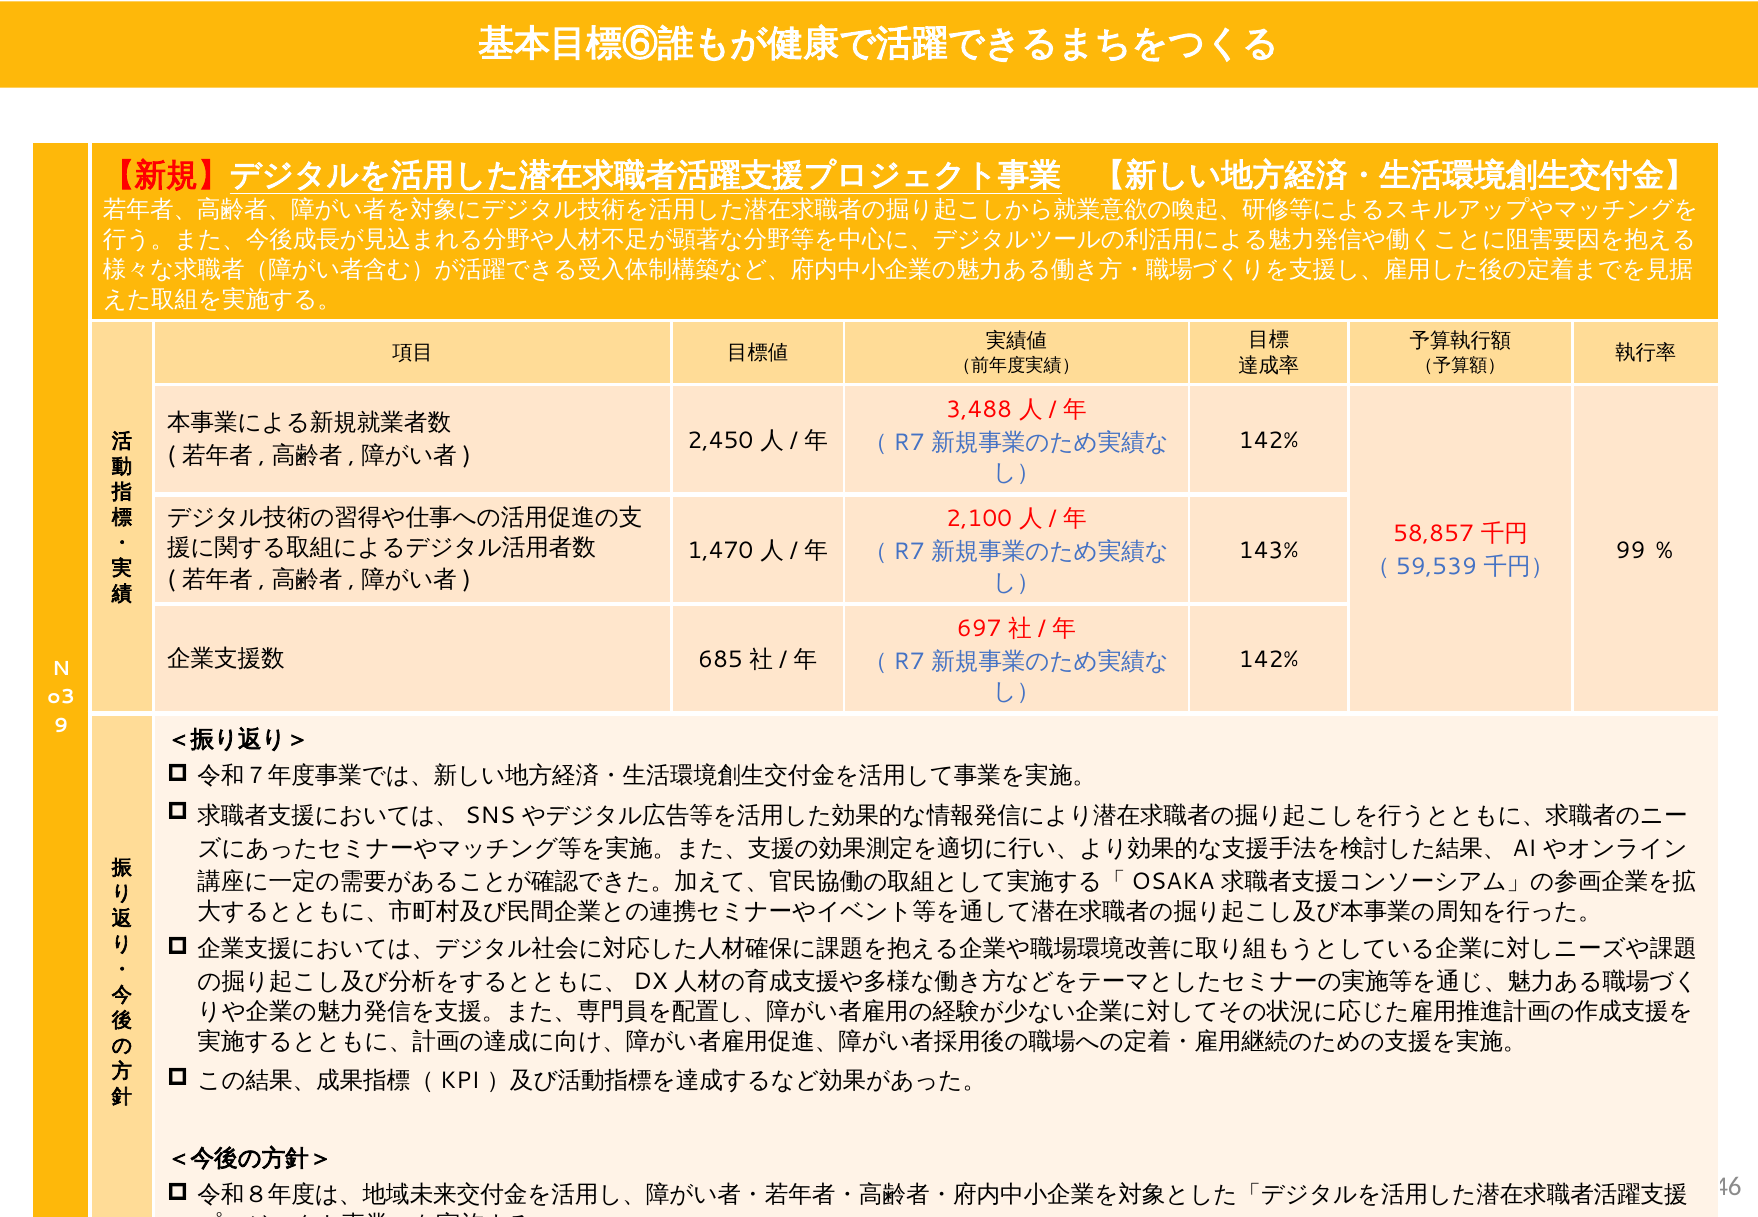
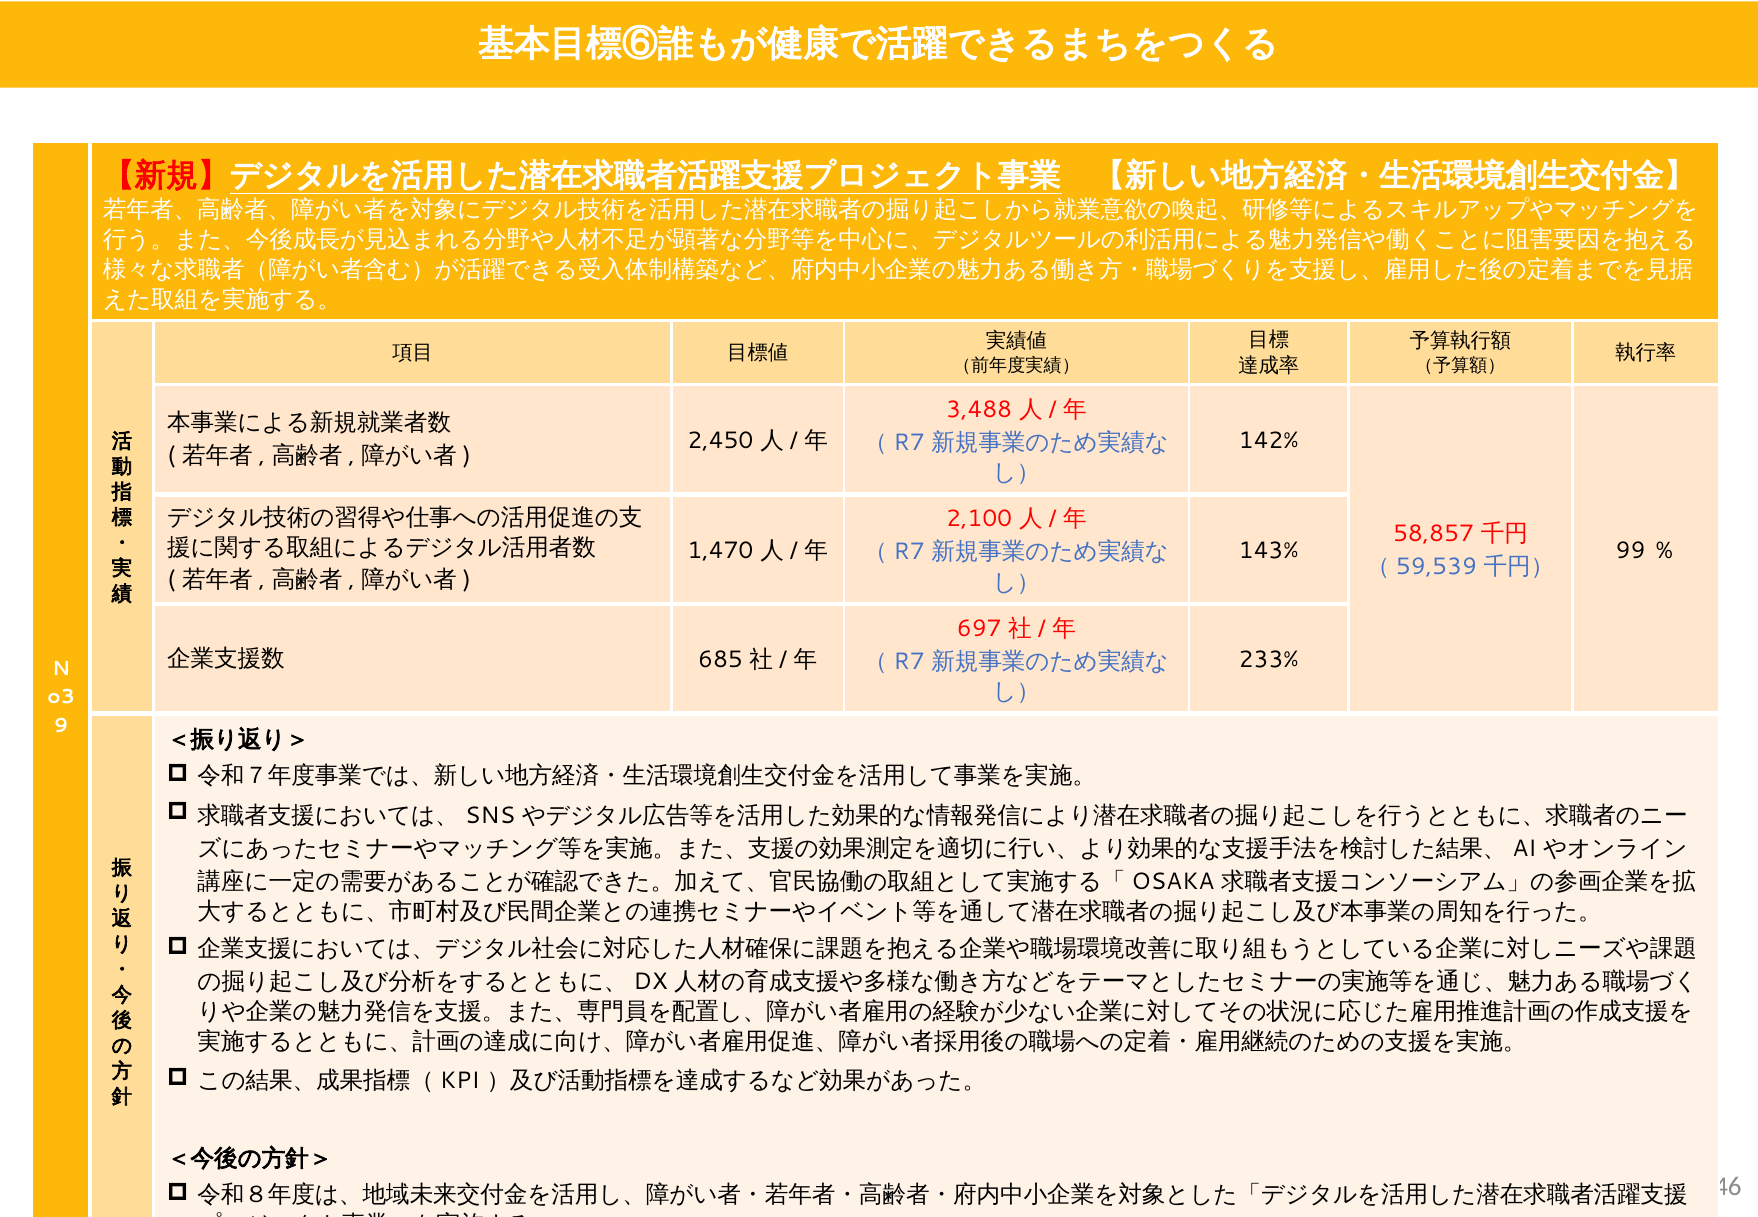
142% at (1269, 660): 142% -> 233%
